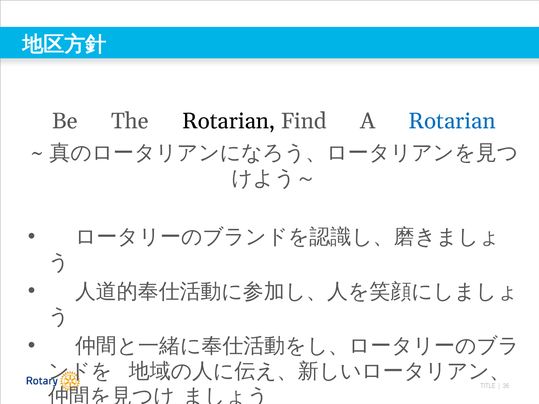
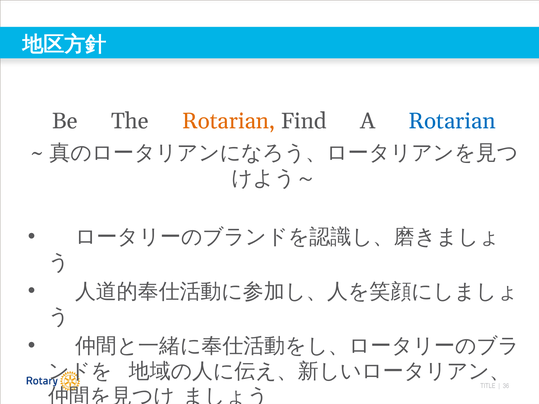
Rotarian at (229, 121) colour: black -> orange
